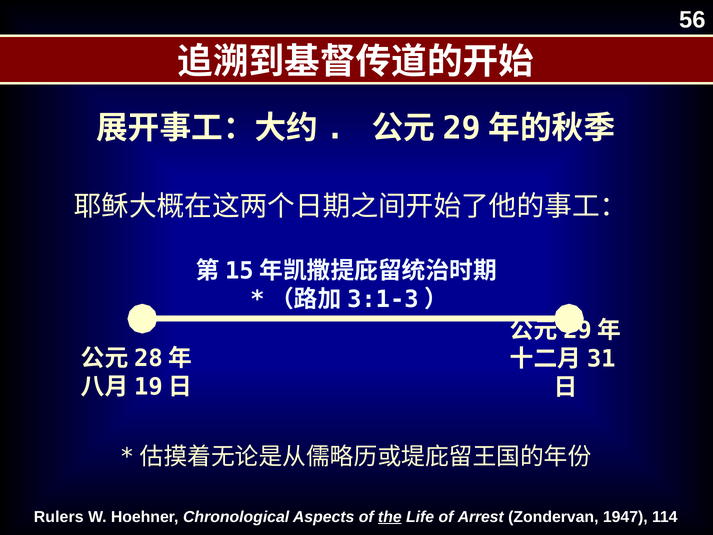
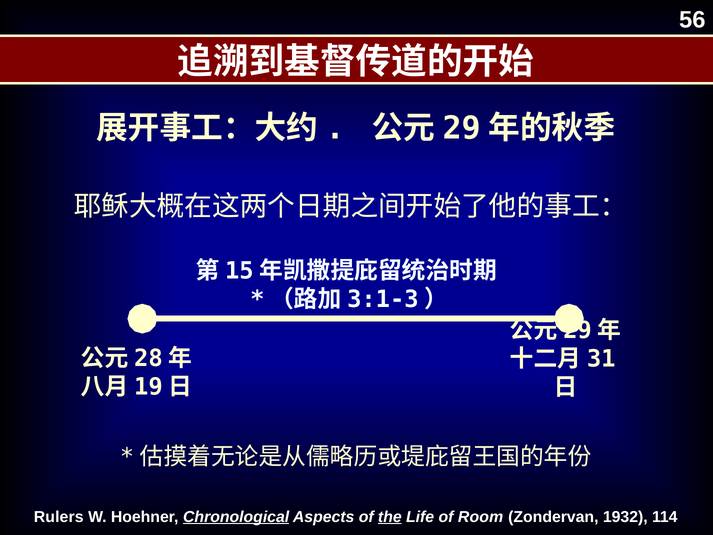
Chronological underline: none -> present
Arrest: Arrest -> Room
1947: 1947 -> 1932
